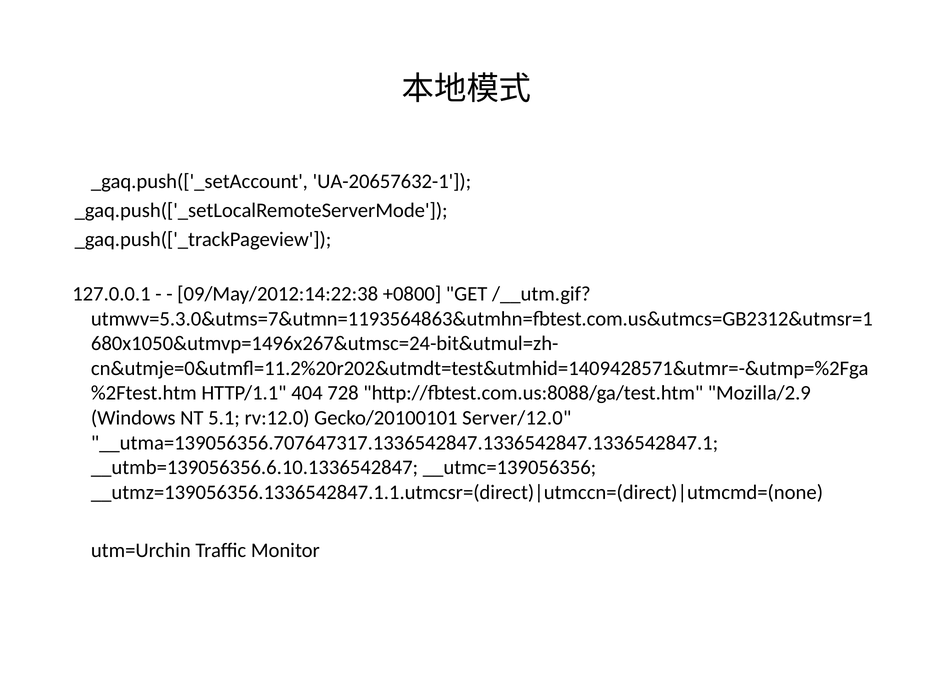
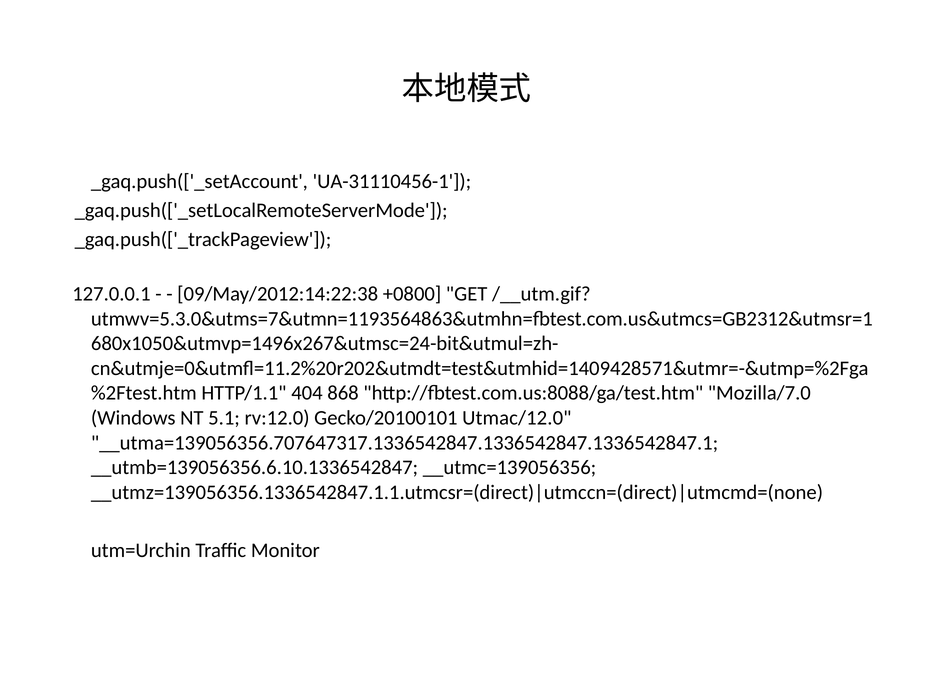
UA-20657632-1: UA-20657632-1 -> UA-31110456-1
728: 728 -> 868
Mozilla/2.9: Mozilla/2.9 -> Mozilla/7.0
Server/12.0: Server/12.0 -> Utmac/12.0
